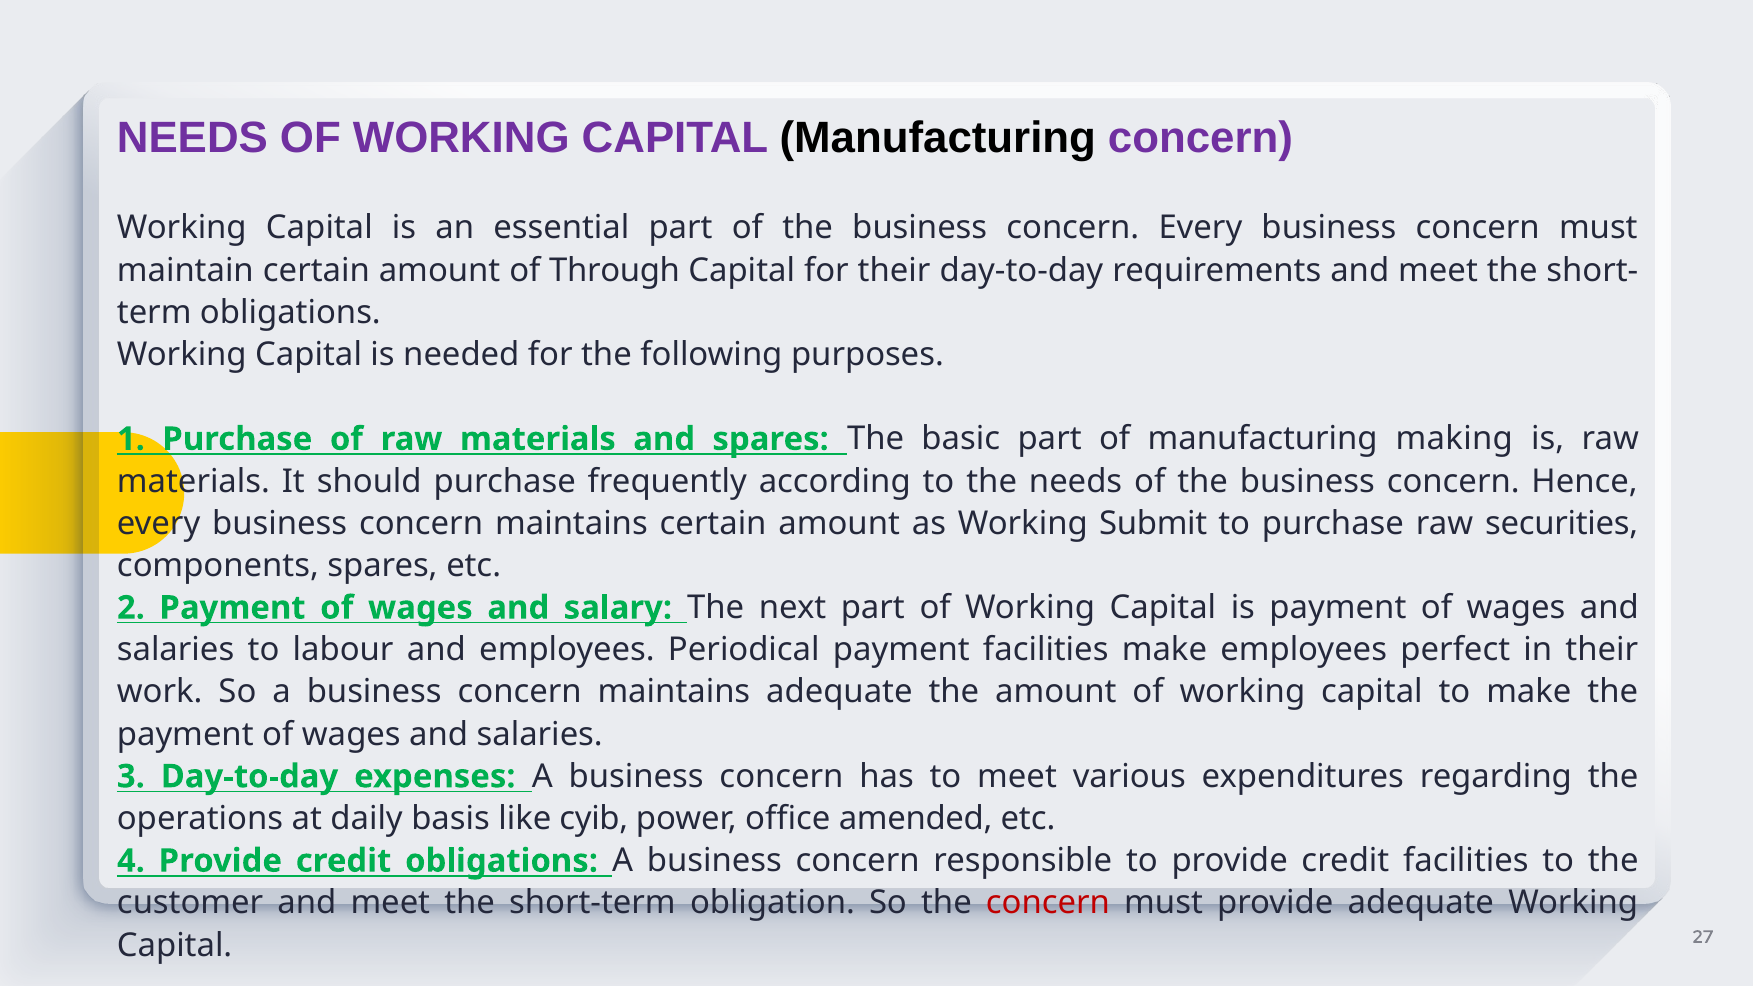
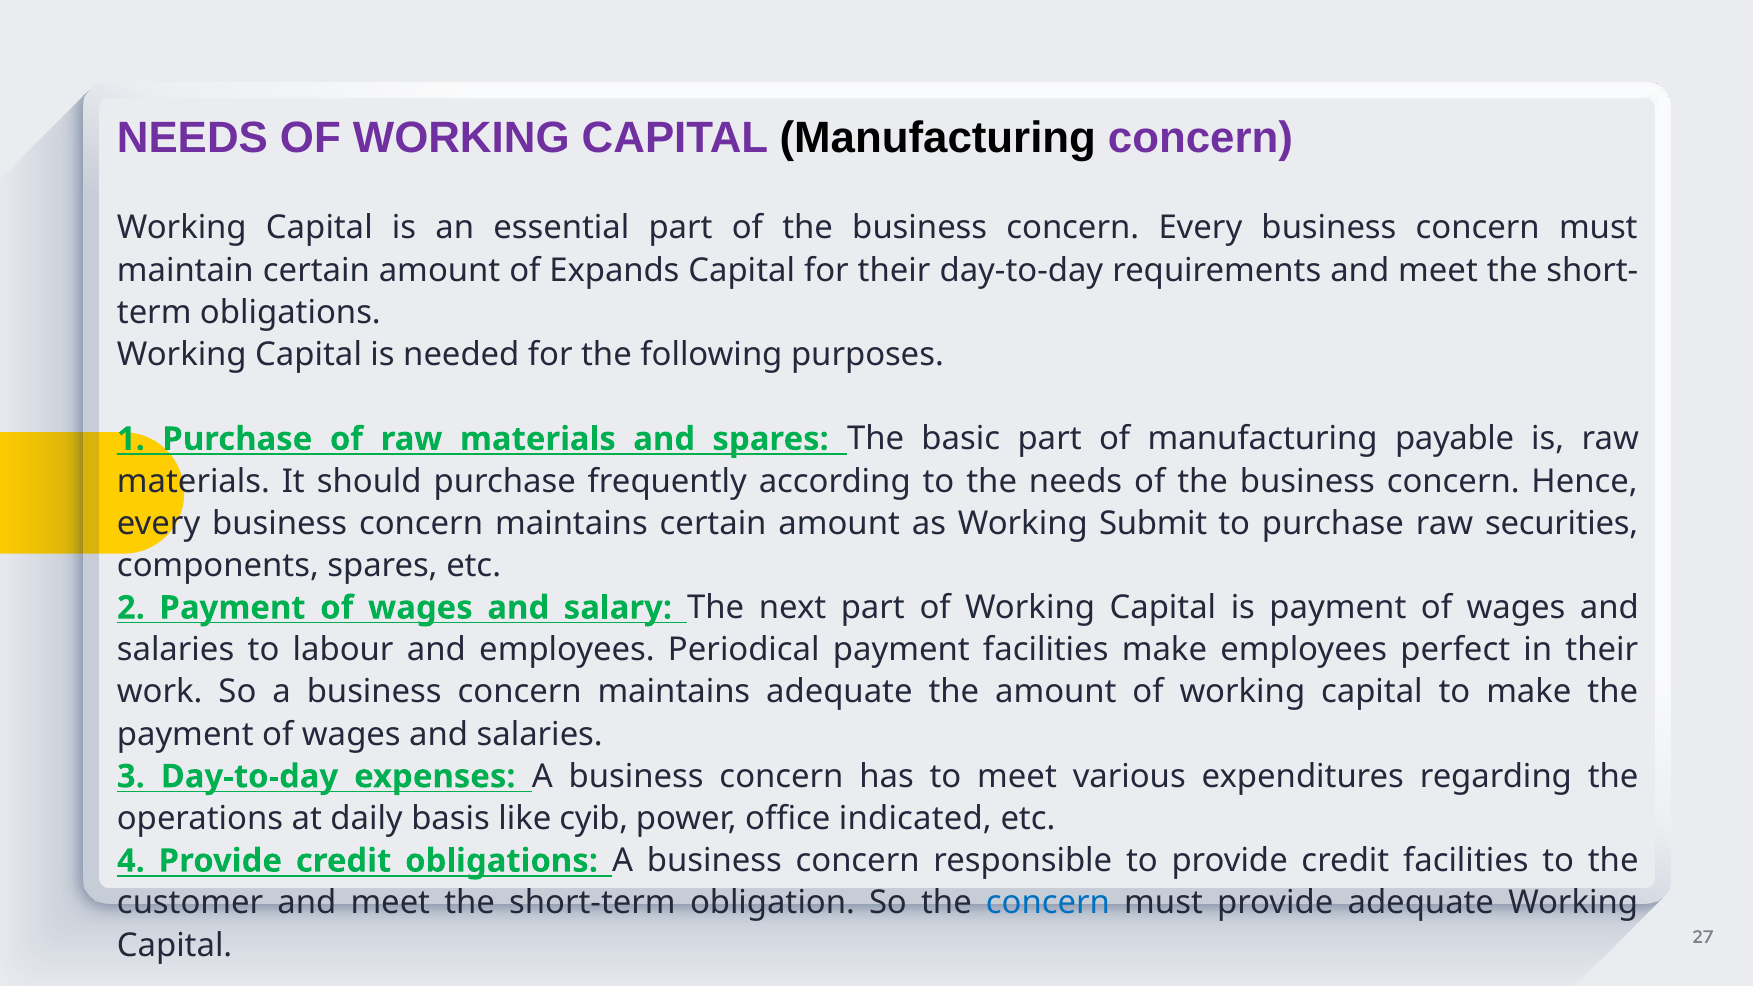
Through: Through -> Expands
making: making -> payable
amended: amended -> indicated
concern at (1048, 903) colour: red -> blue
